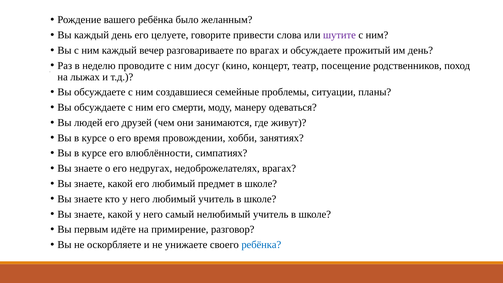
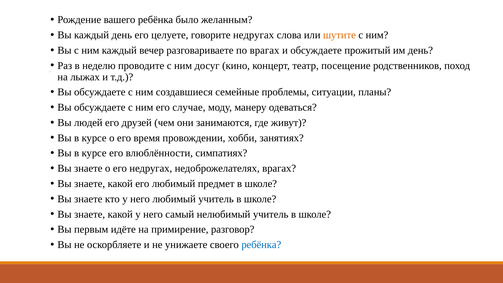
говорите привести: привести -> недругах
шутите colour: purple -> orange
смерти: смерти -> случае
